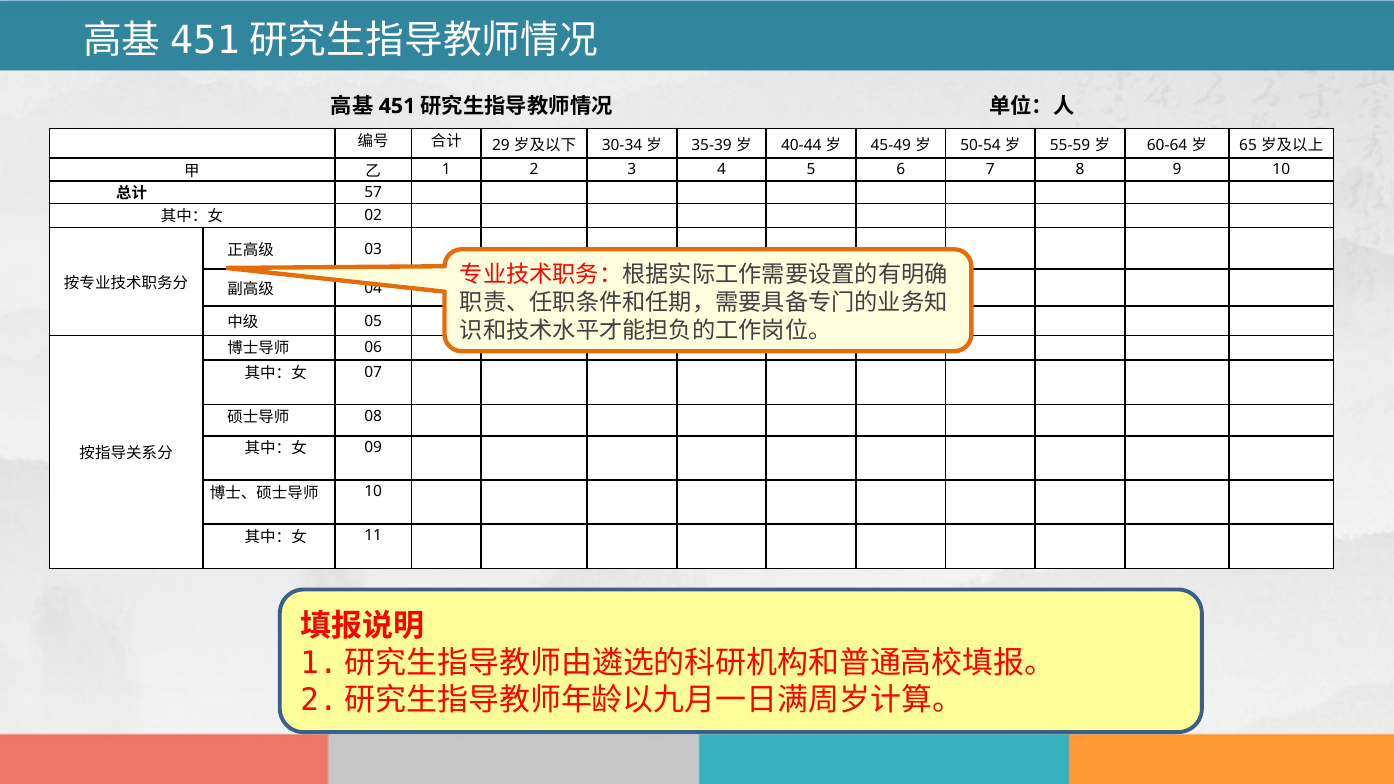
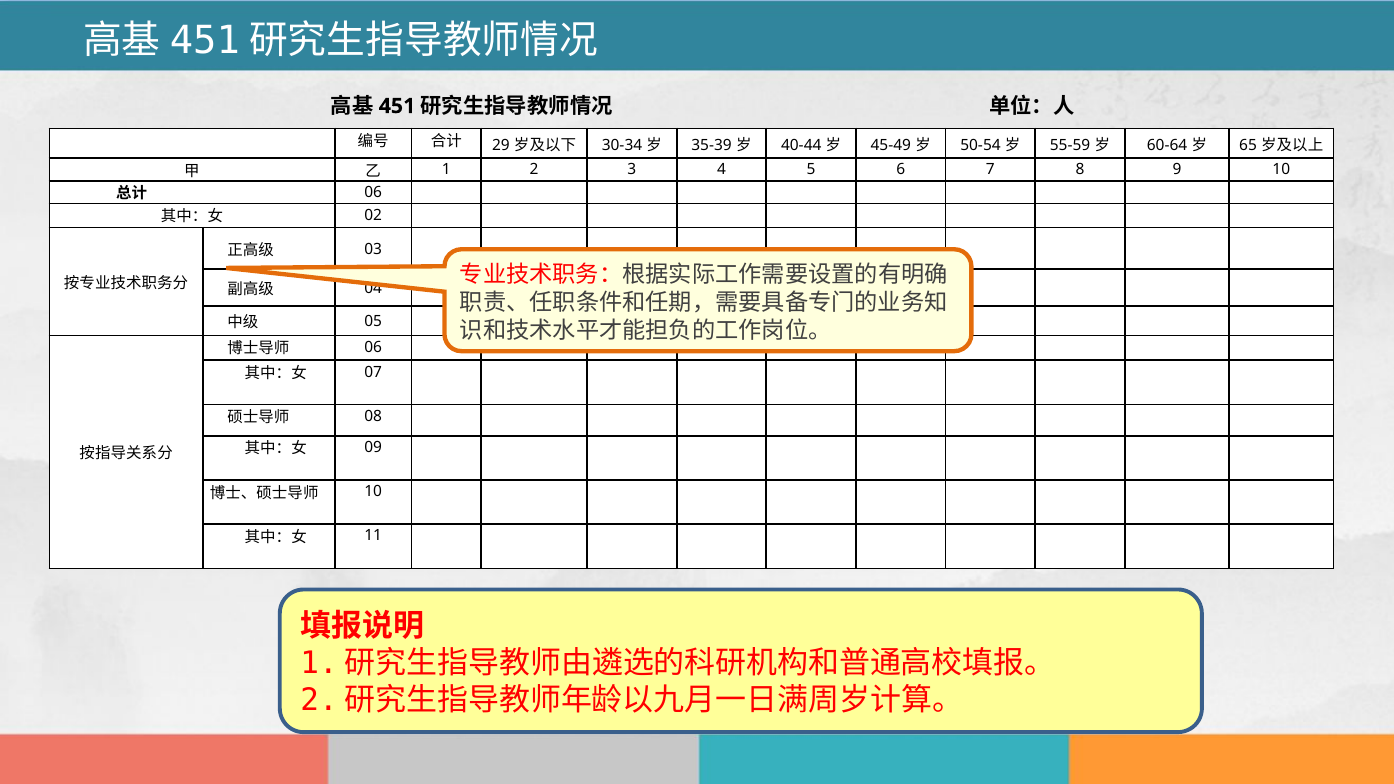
57 at (373, 193): 57 -> 06
